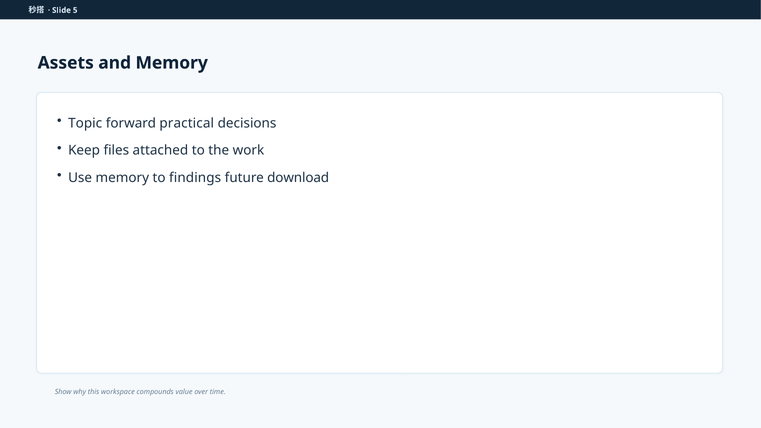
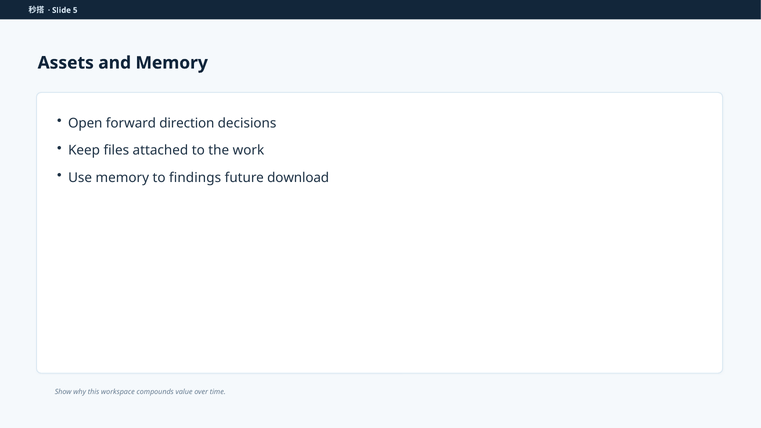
Topic: Topic -> Open
practical: practical -> direction
